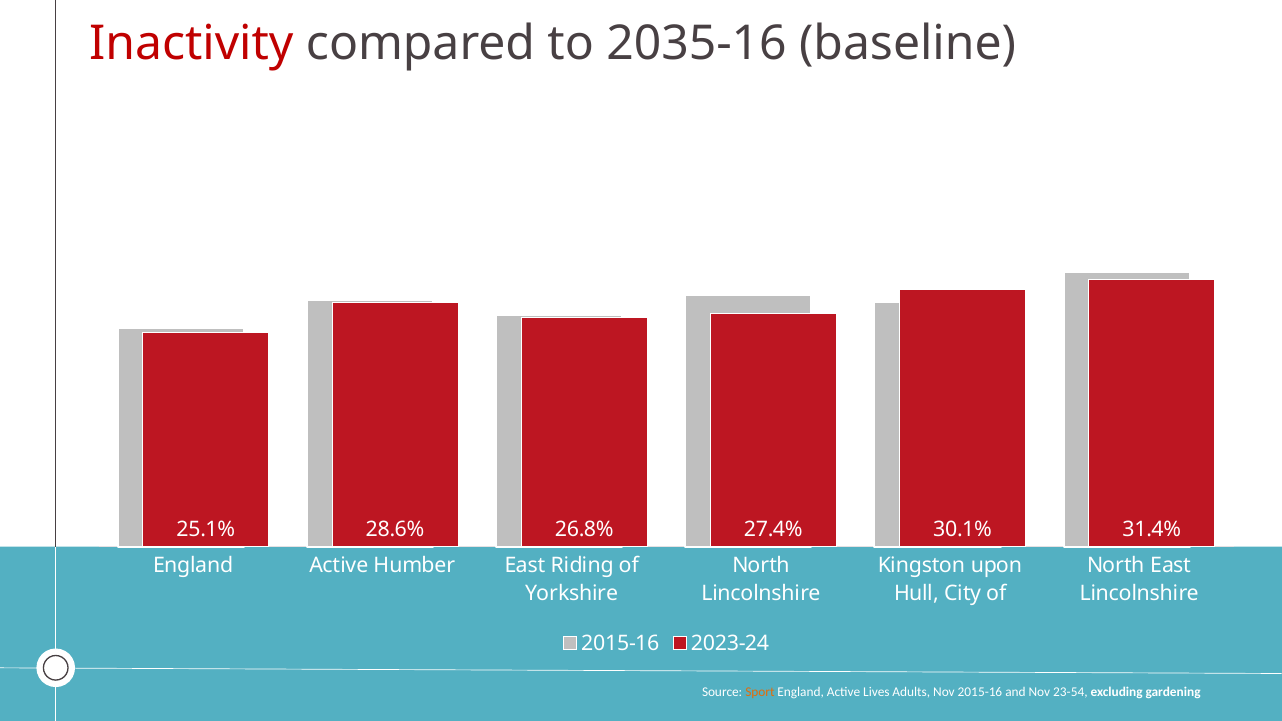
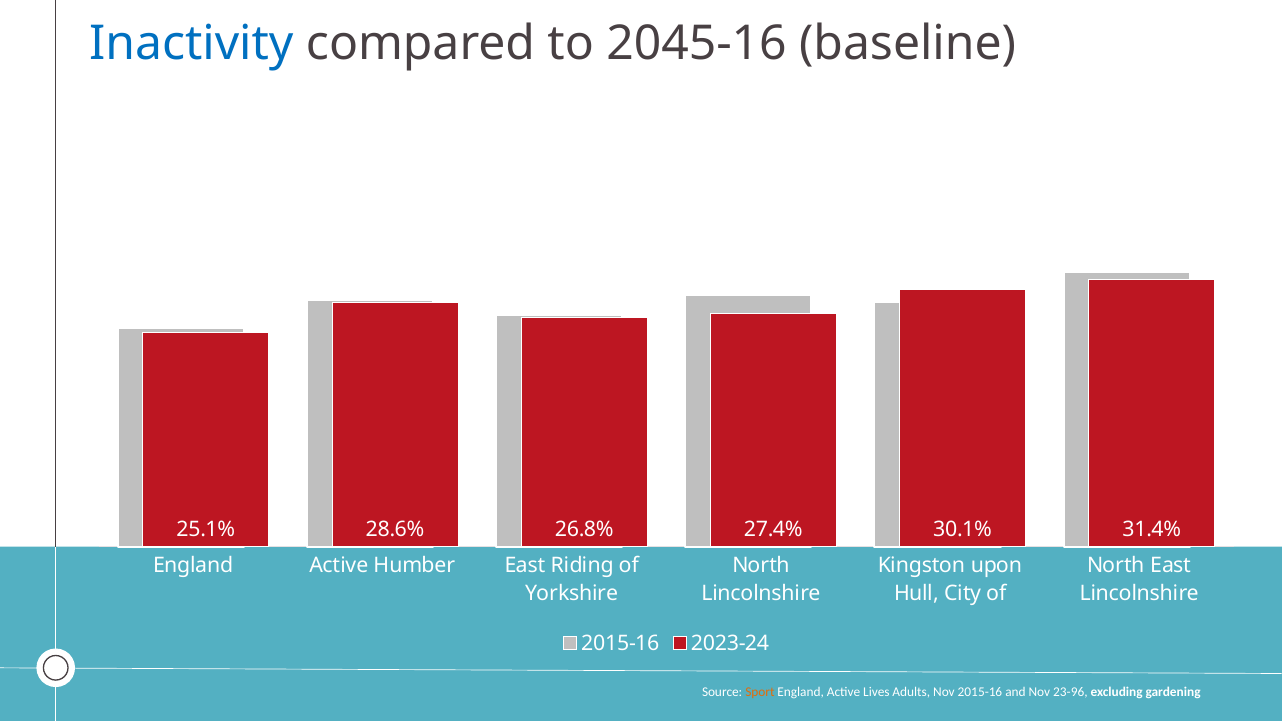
Inactivity colour: red -> blue
2035-16: 2035-16 -> 2045-16
23-54: 23-54 -> 23-96
